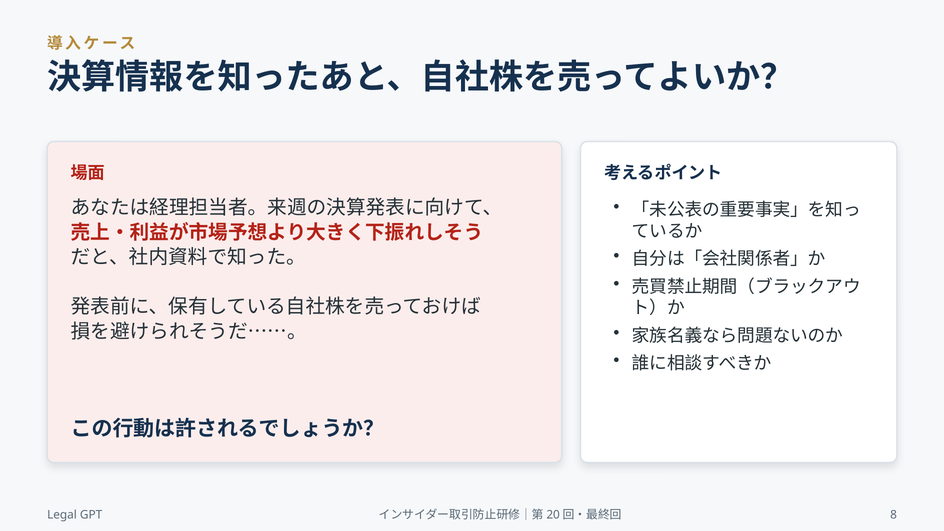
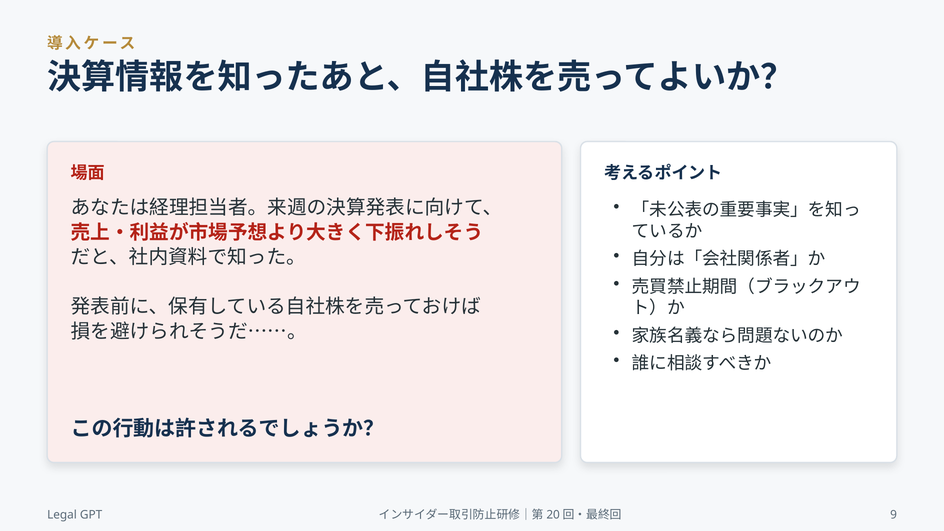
8: 8 -> 9
